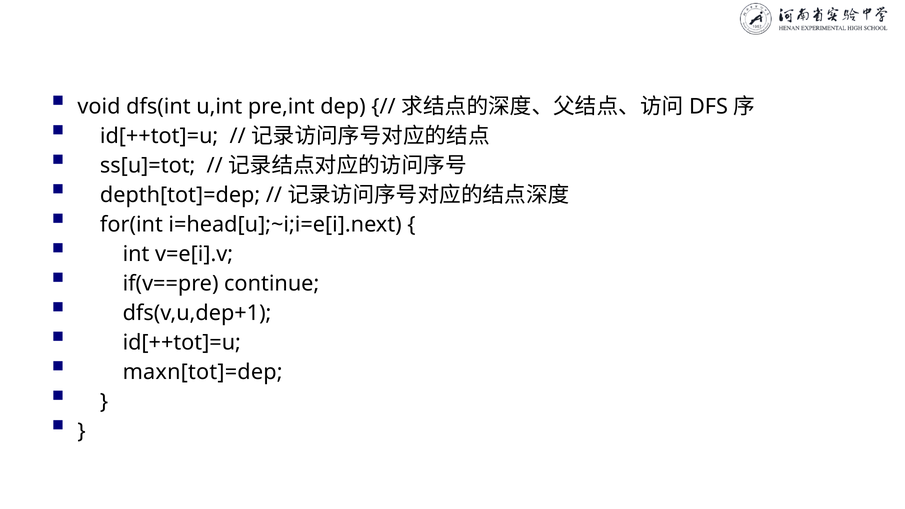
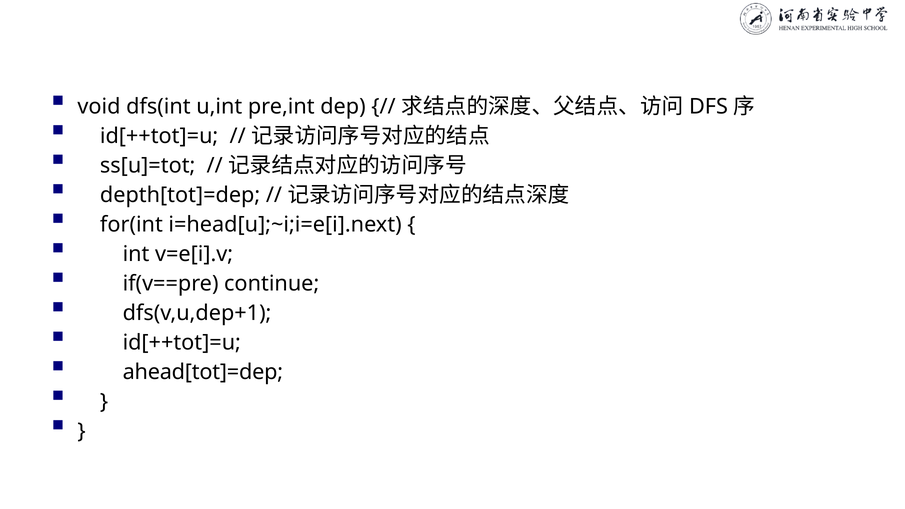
maxn[tot]=dep: maxn[tot]=dep -> ahead[tot]=dep
